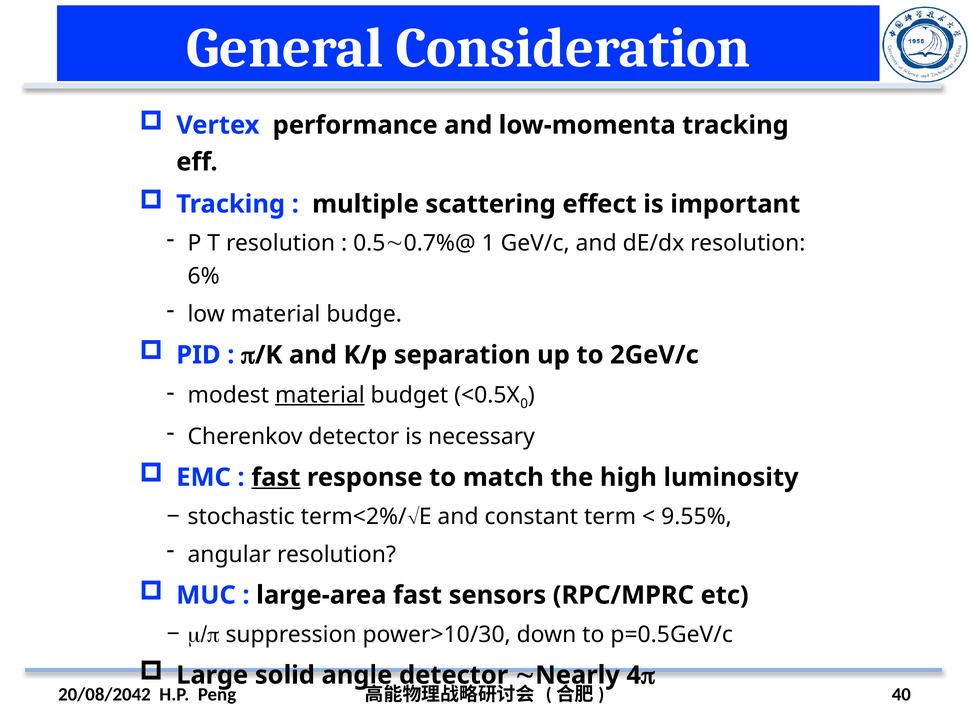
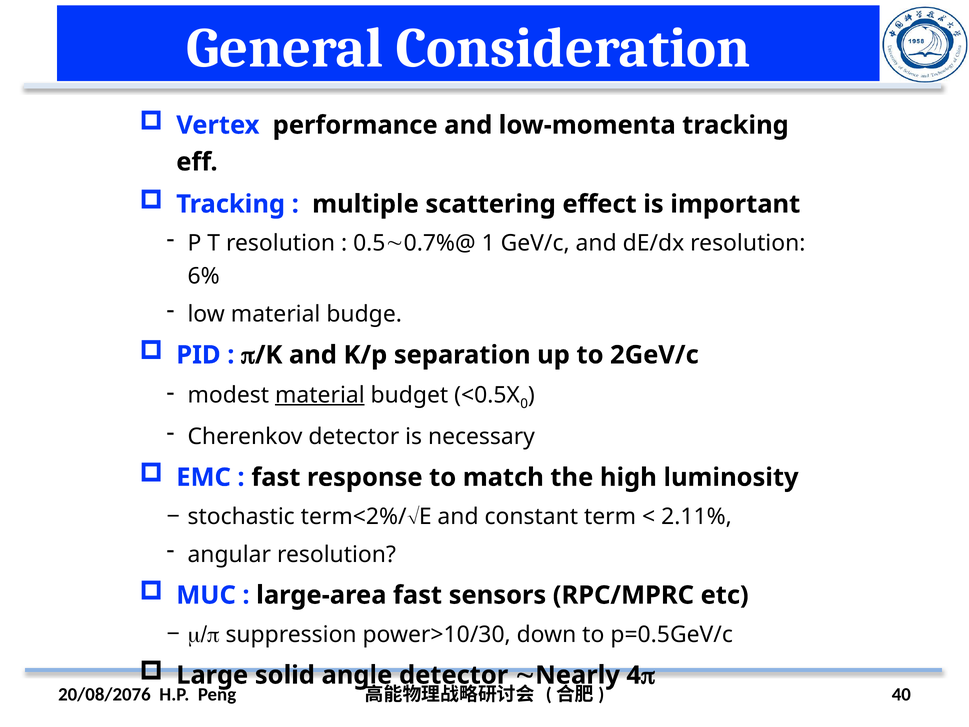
fast at (276, 477) underline: present -> none
9.55%: 9.55% -> 2.11%
20/08/2042: 20/08/2042 -> 20/08/2076
